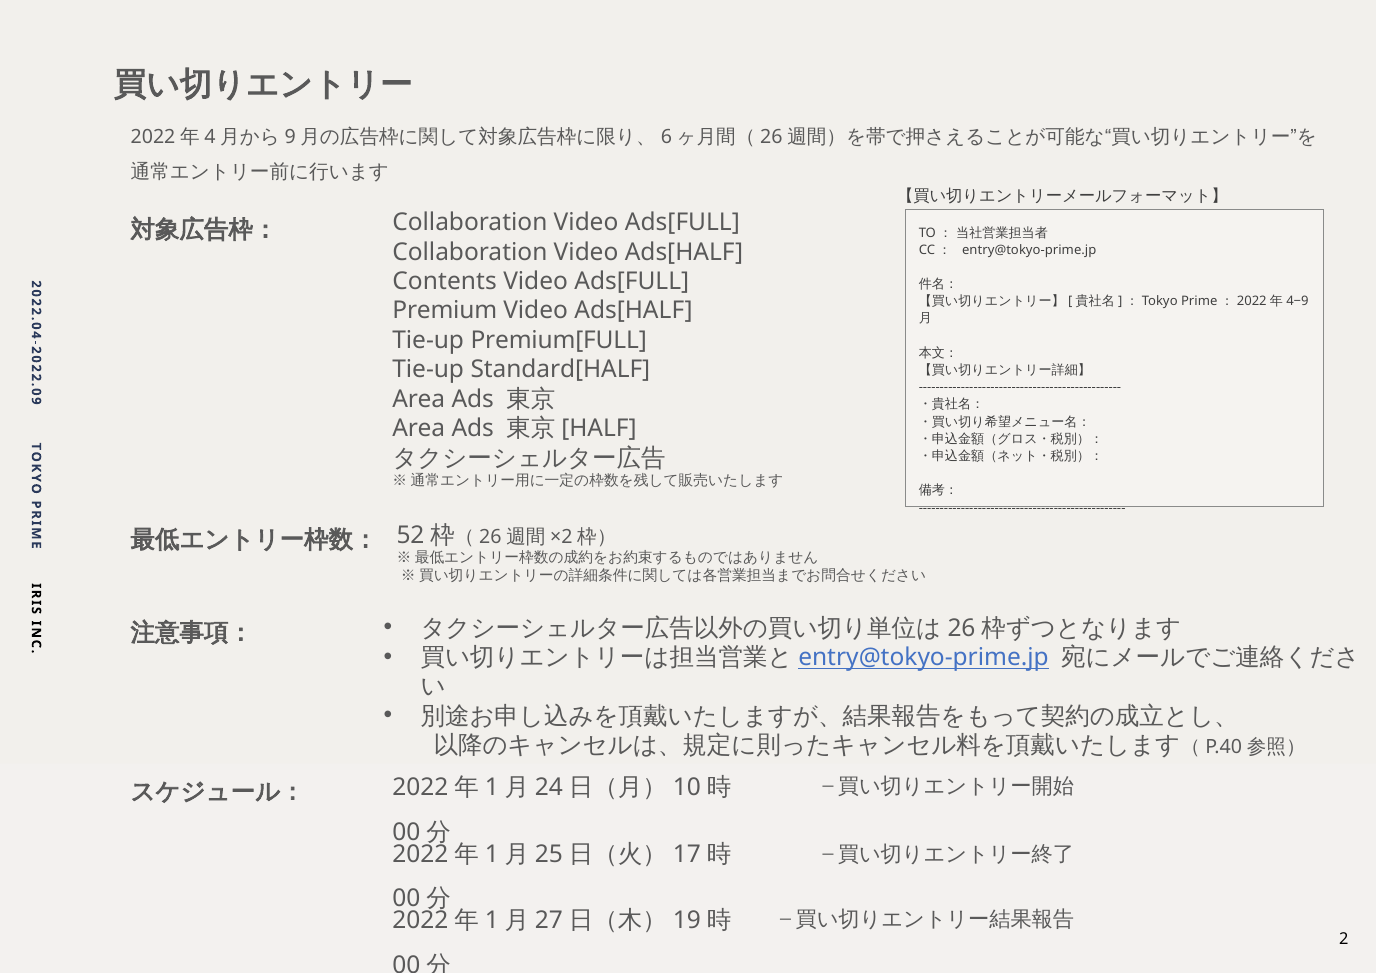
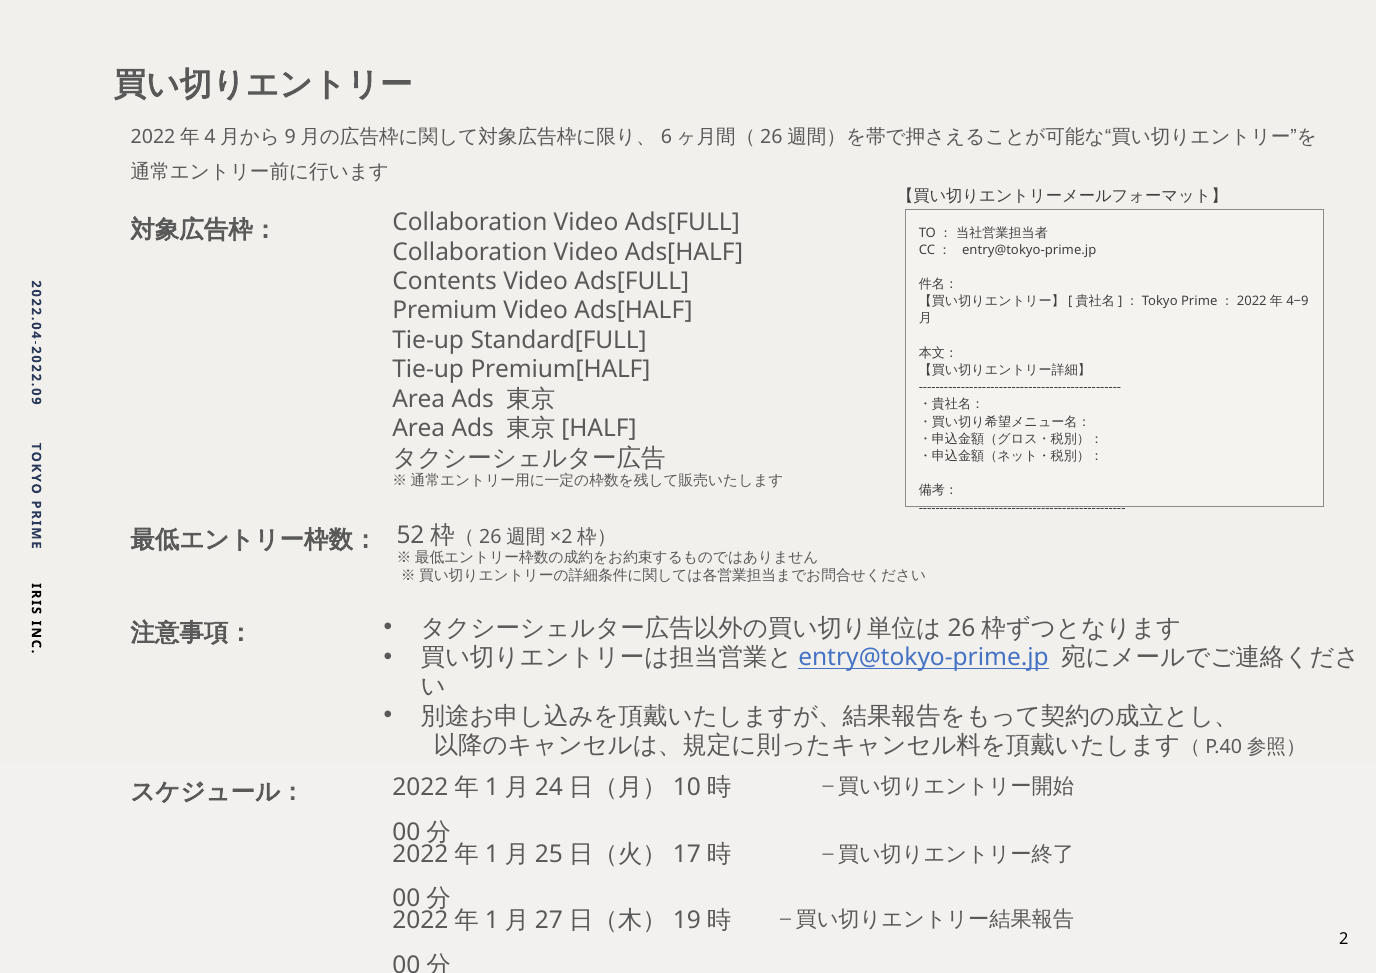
Premium[FULL: Premium[FULL -> Standard[FULL
Standard[HALF: Standard[HALF -> Premium[HALF
